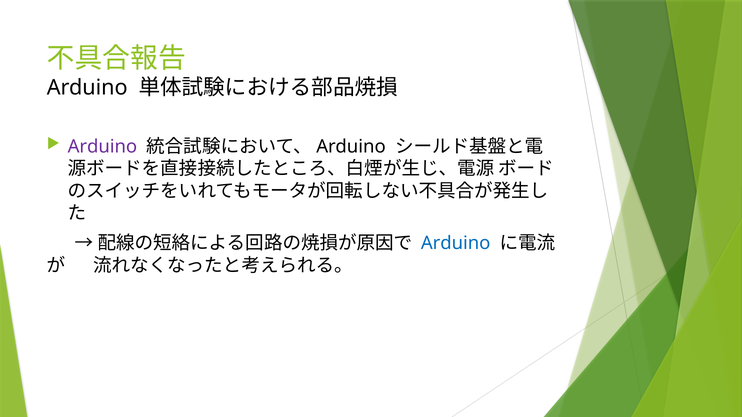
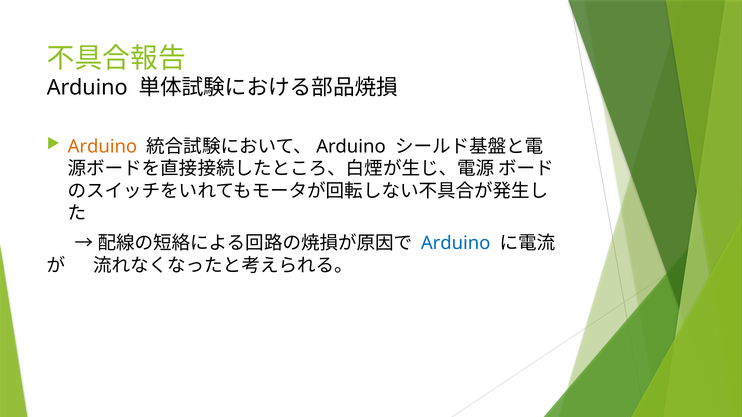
Arduino at (102, 147) colour: purple -> orange
